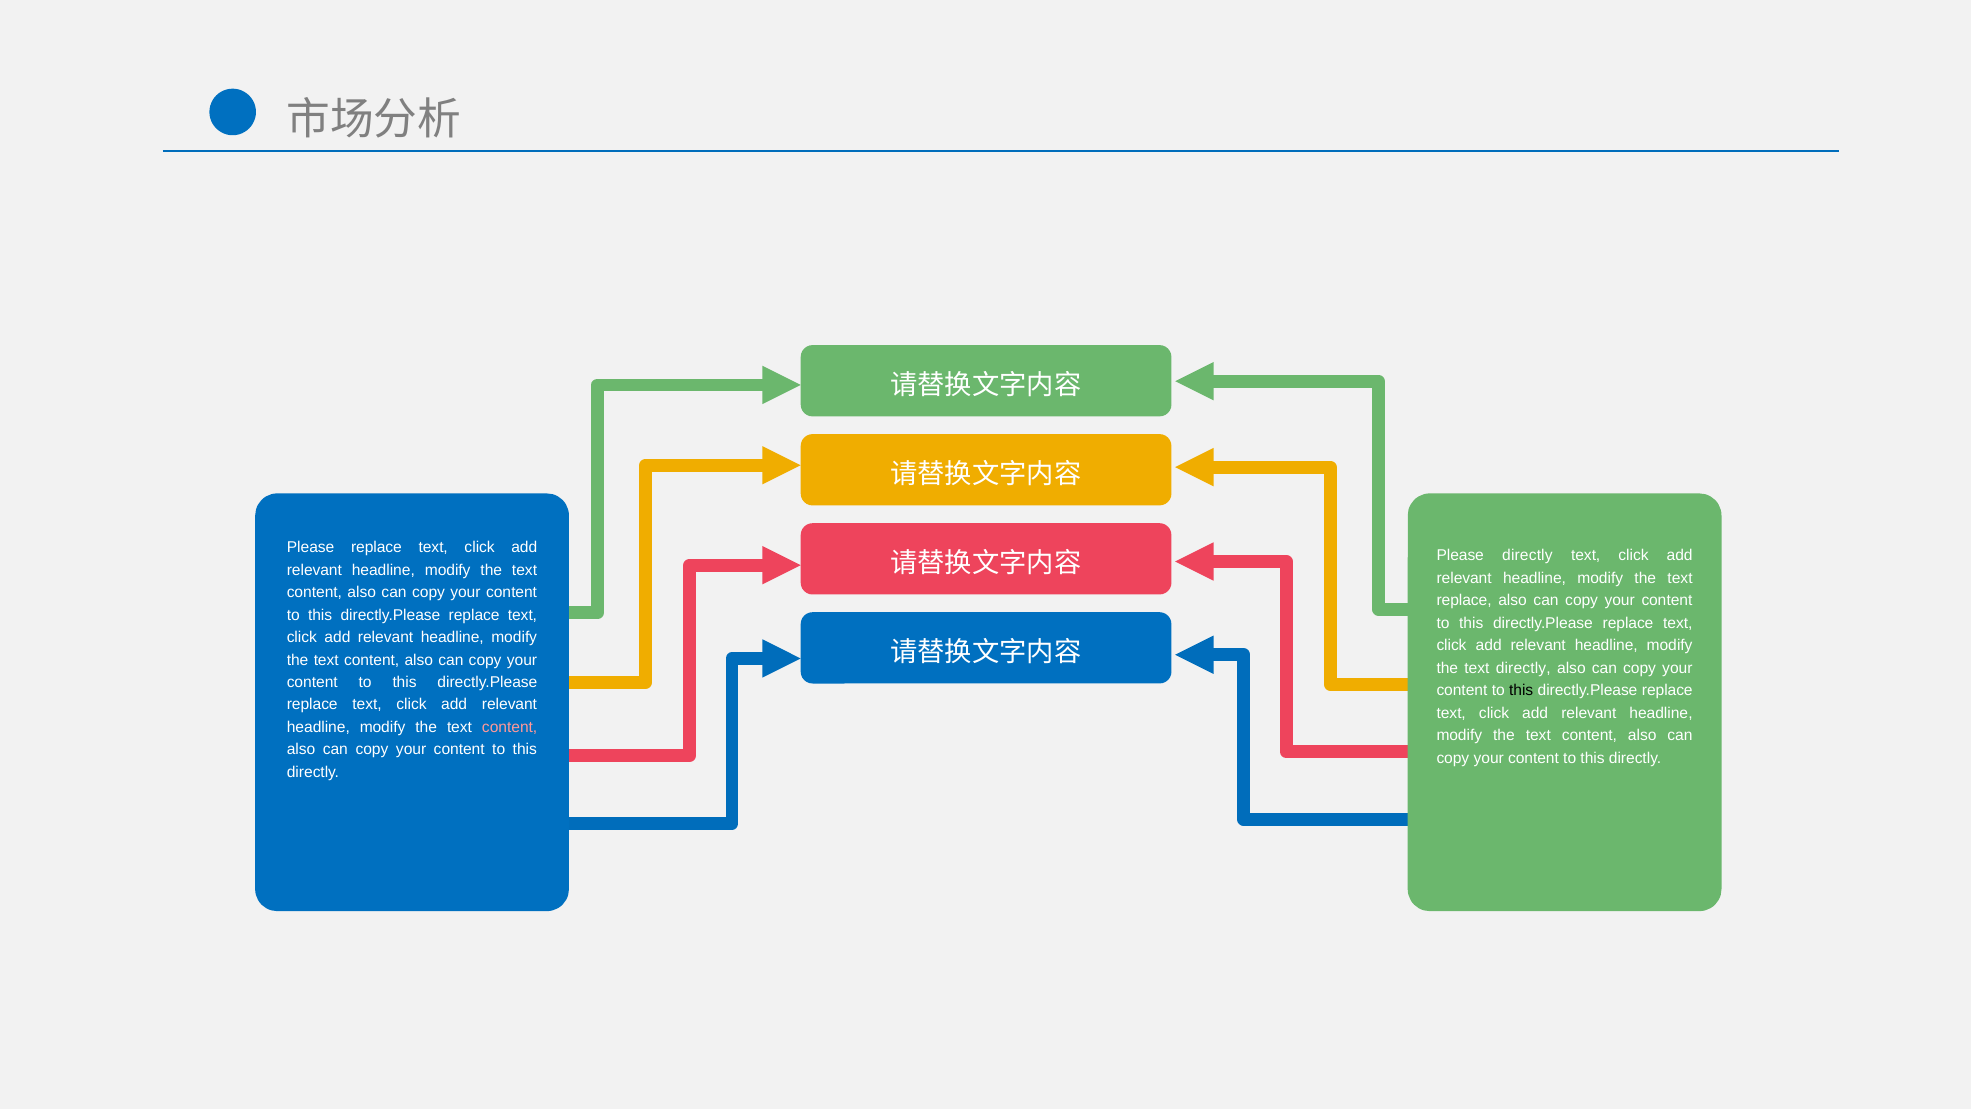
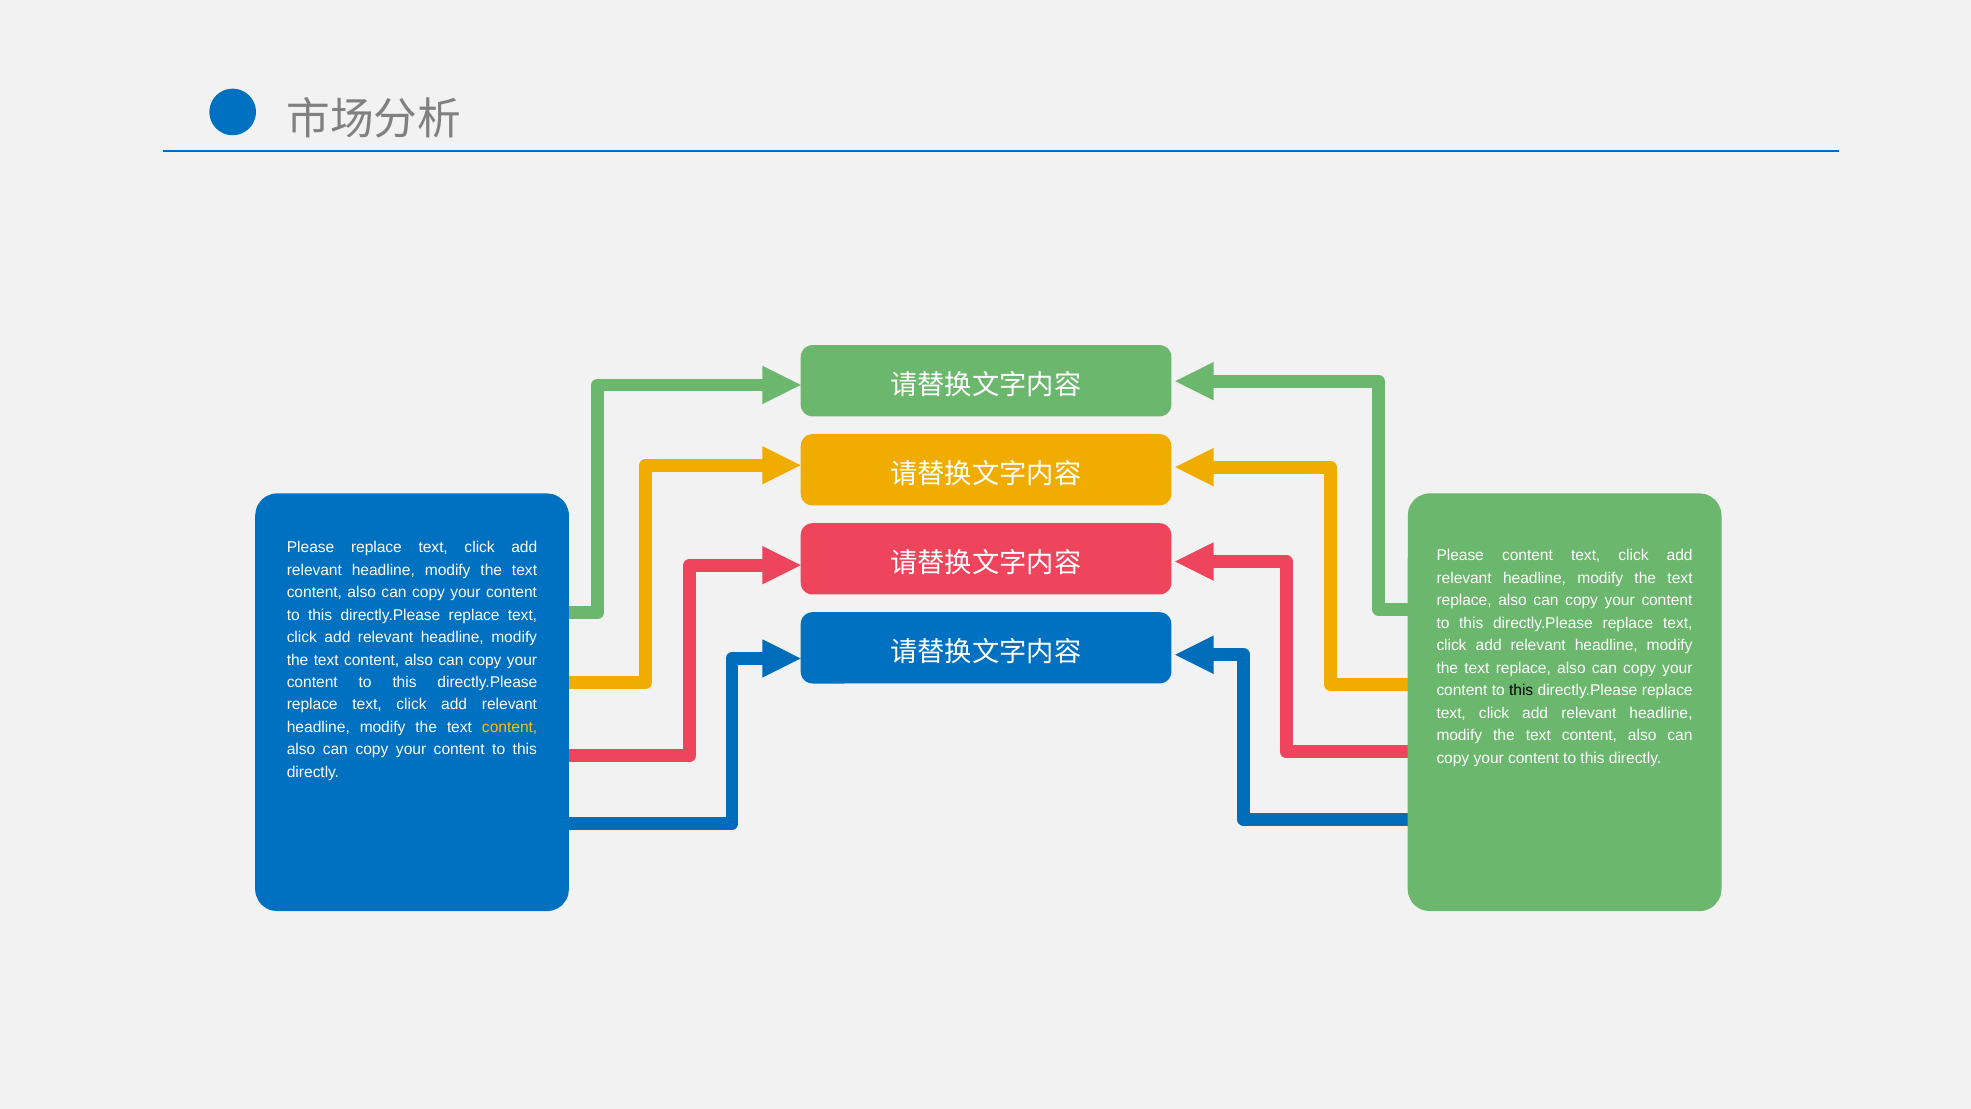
Please directly: directly -> content
directly at (1523, 668): directly -> replace
content at (510, 727) colour: pink -> yellow
